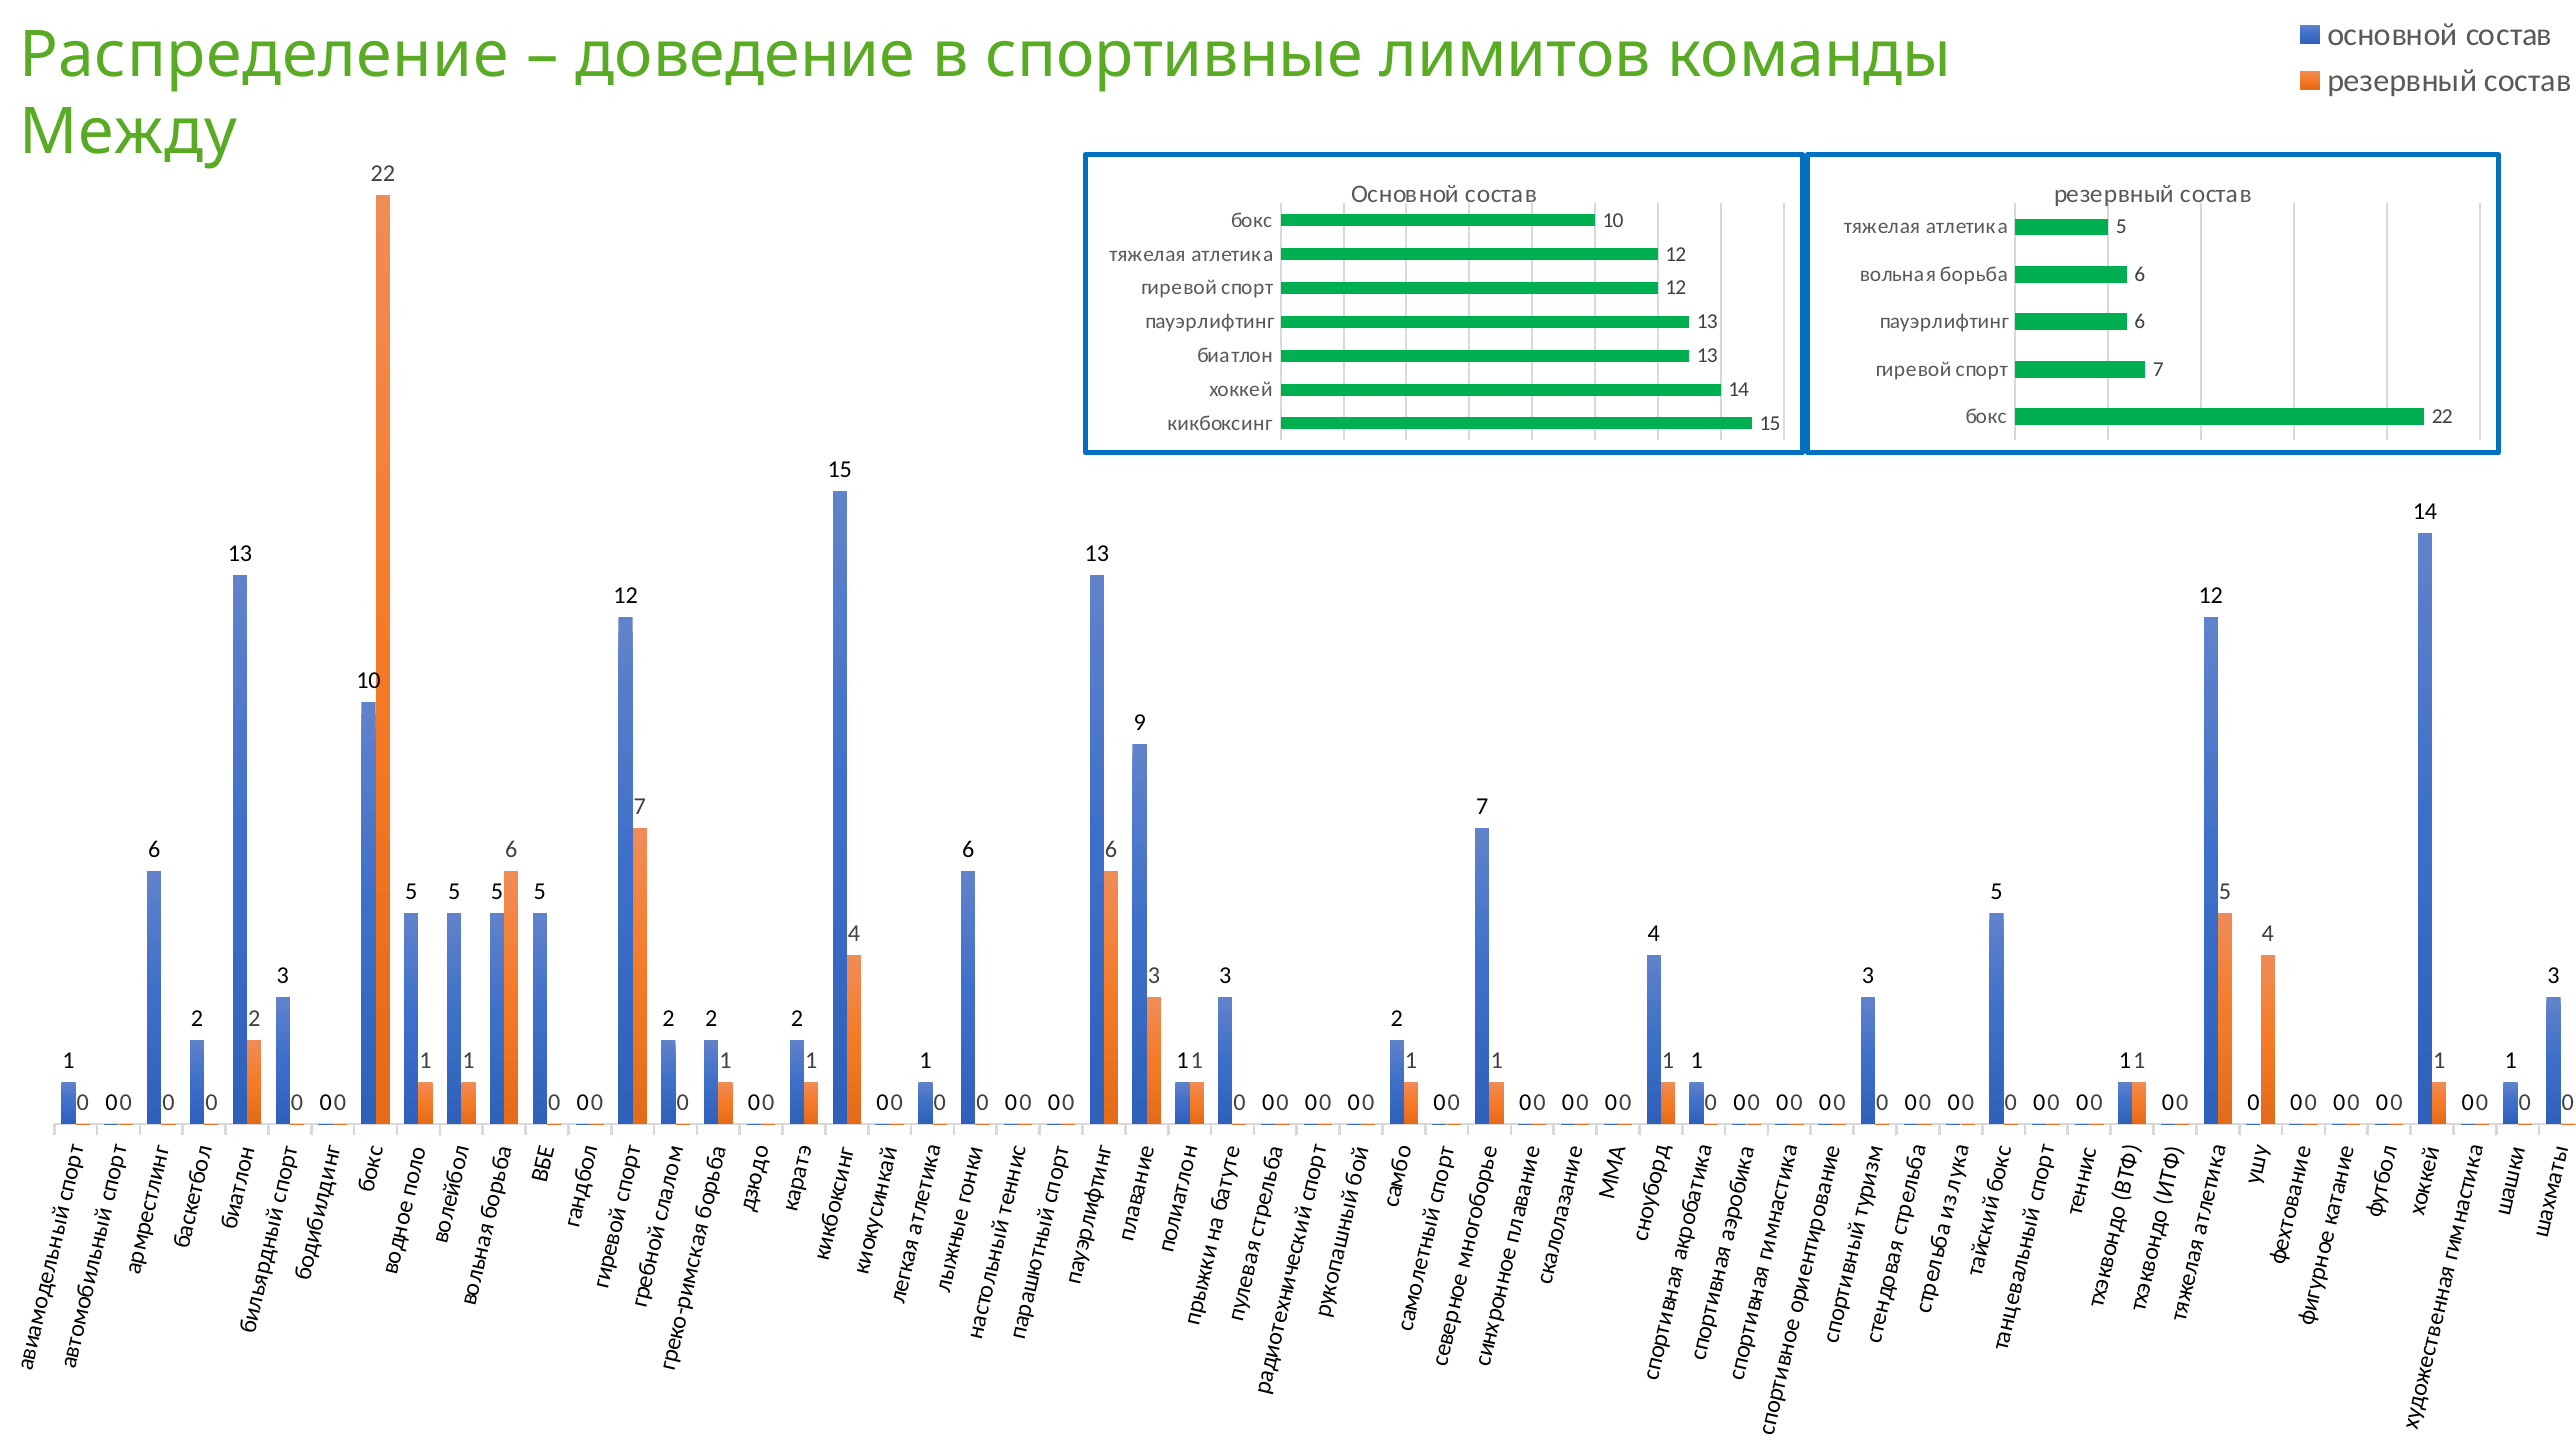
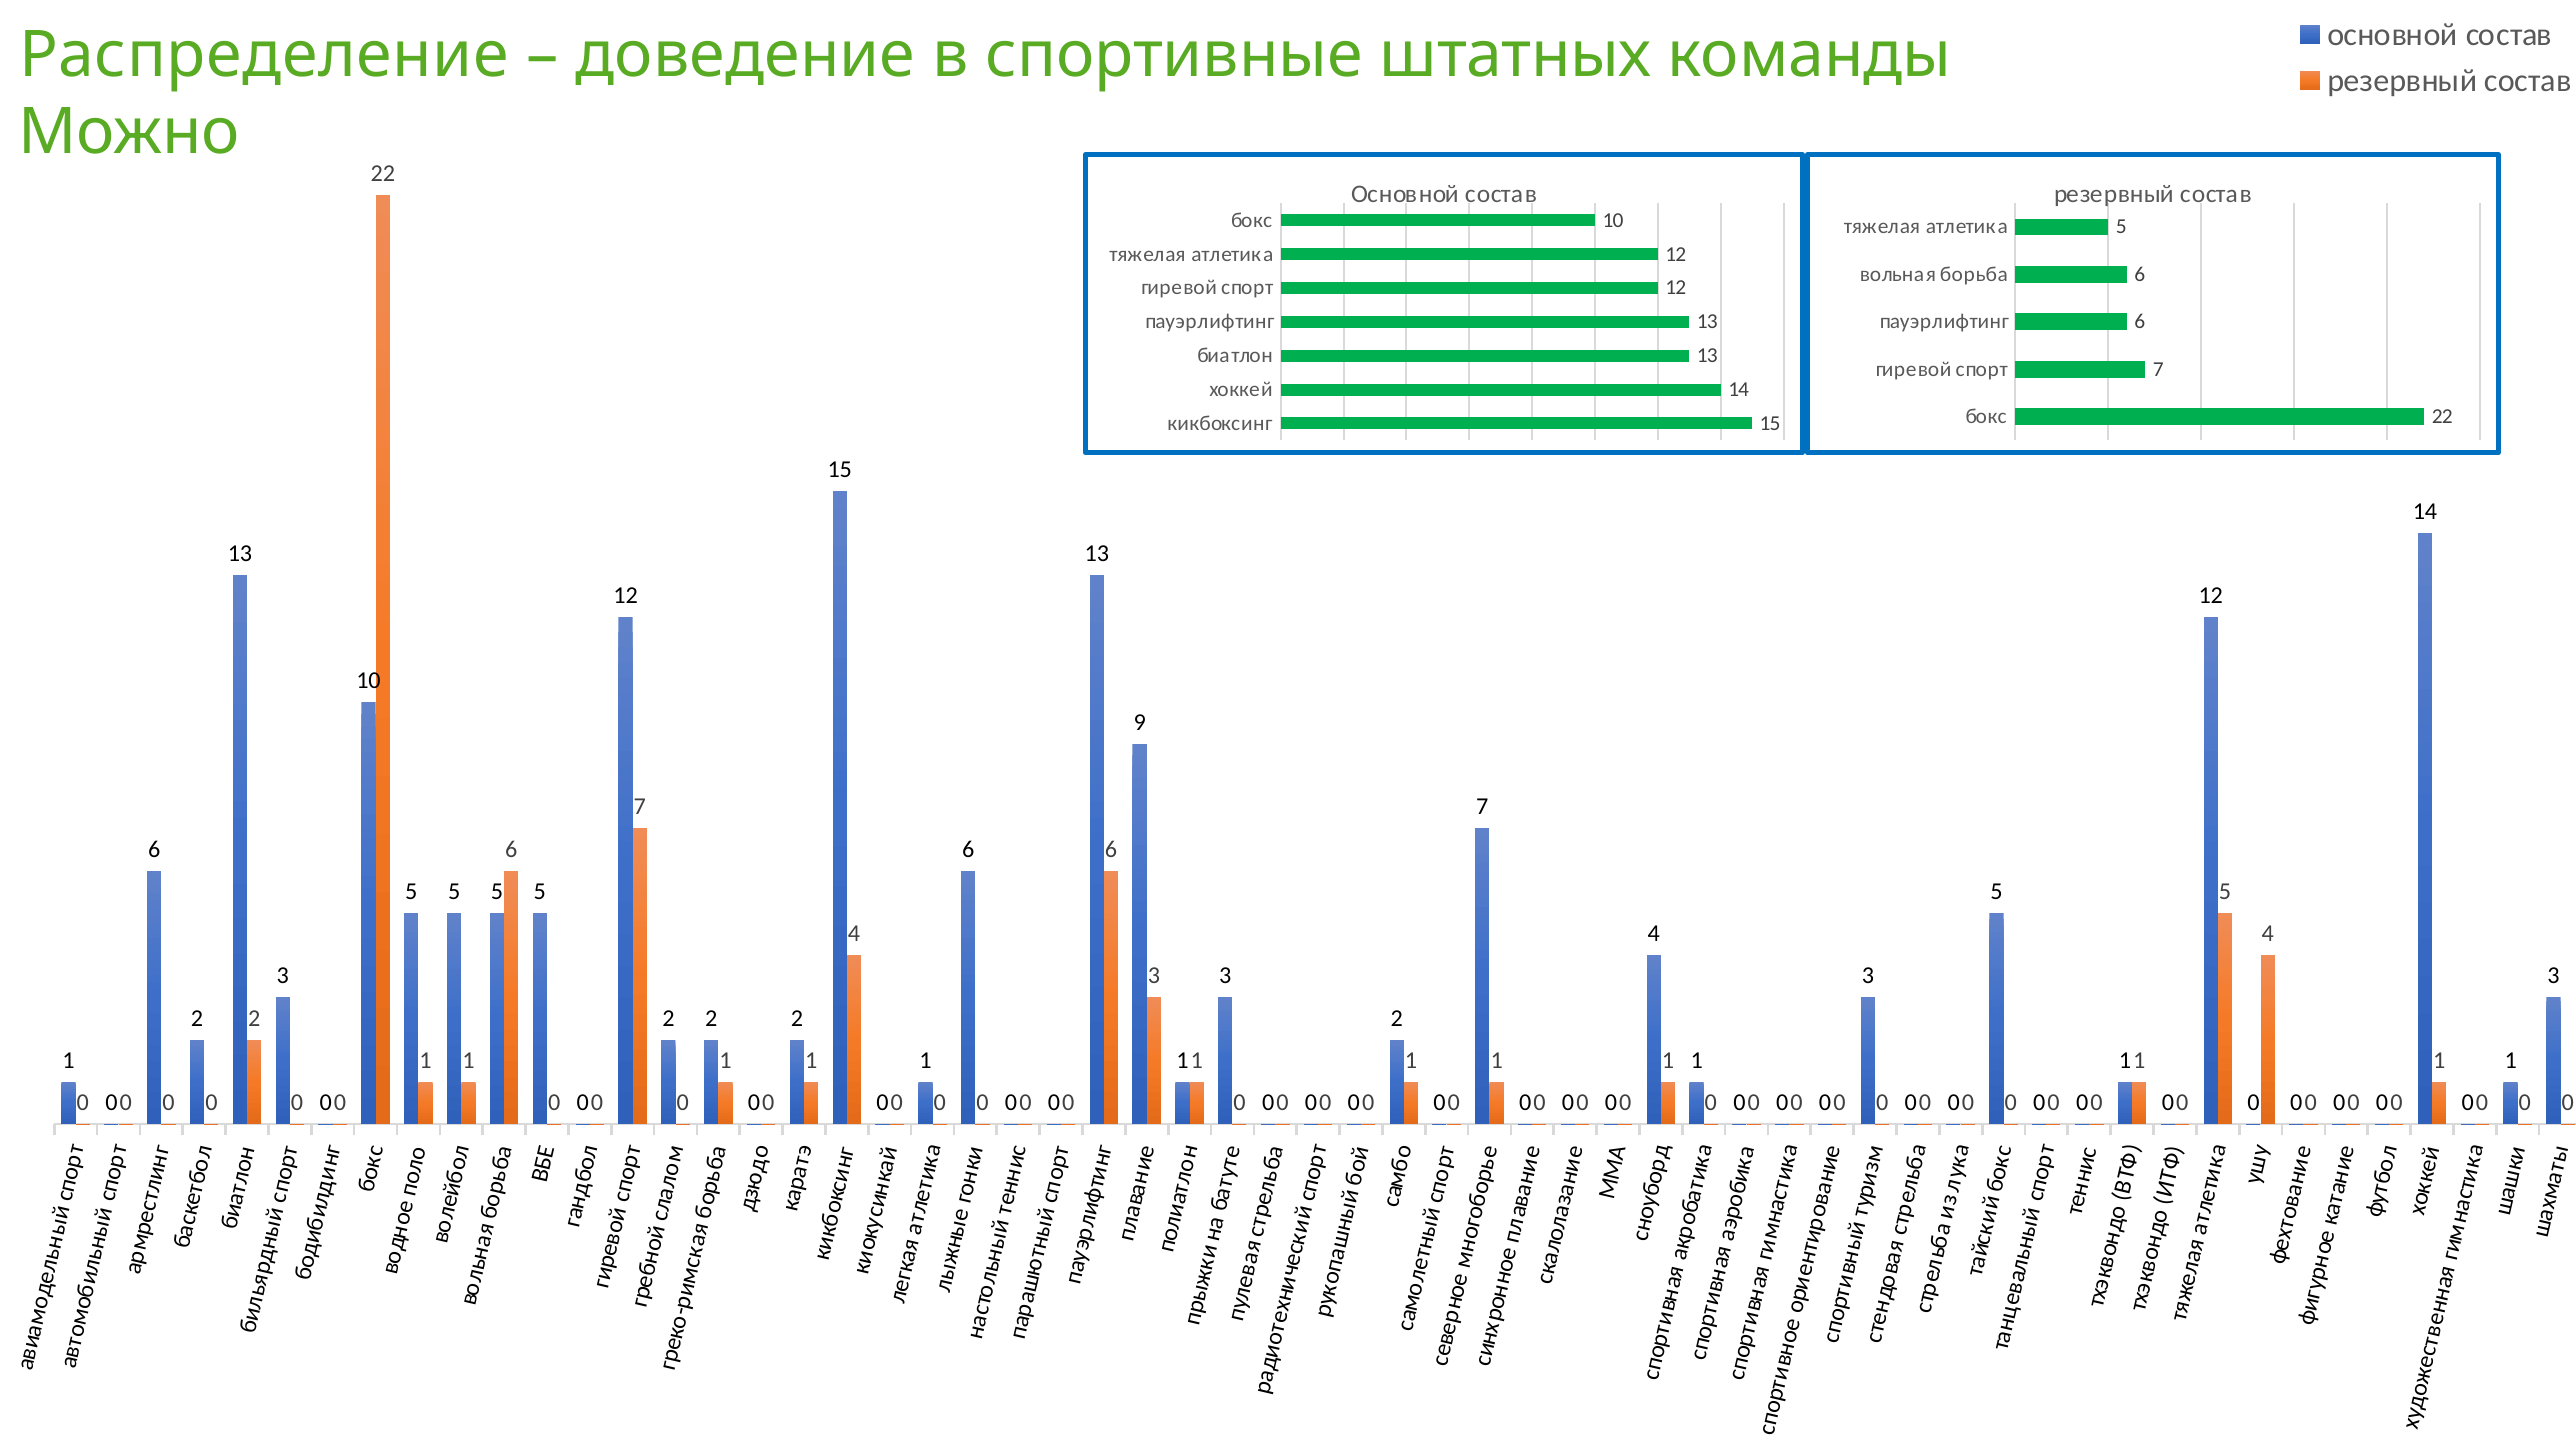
лимитов: лимитов -> штатных
Между: Между -> Можно
